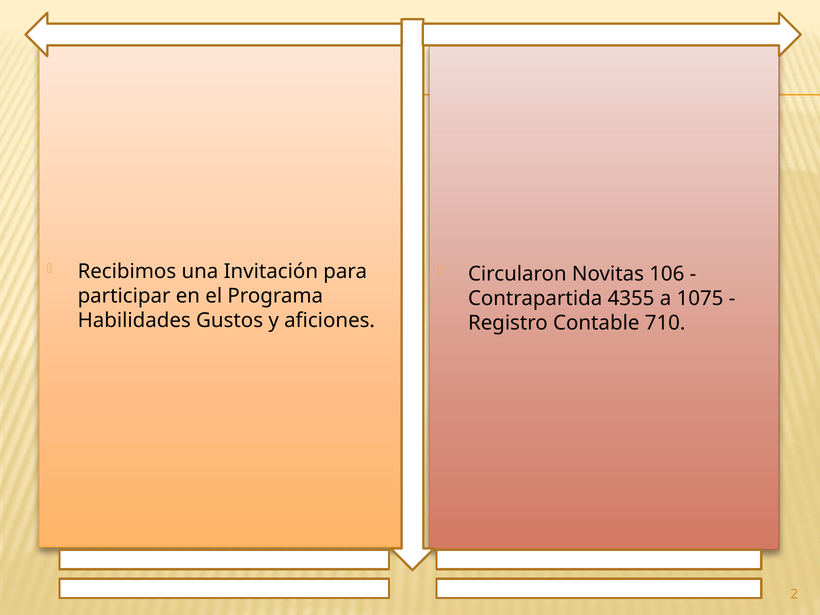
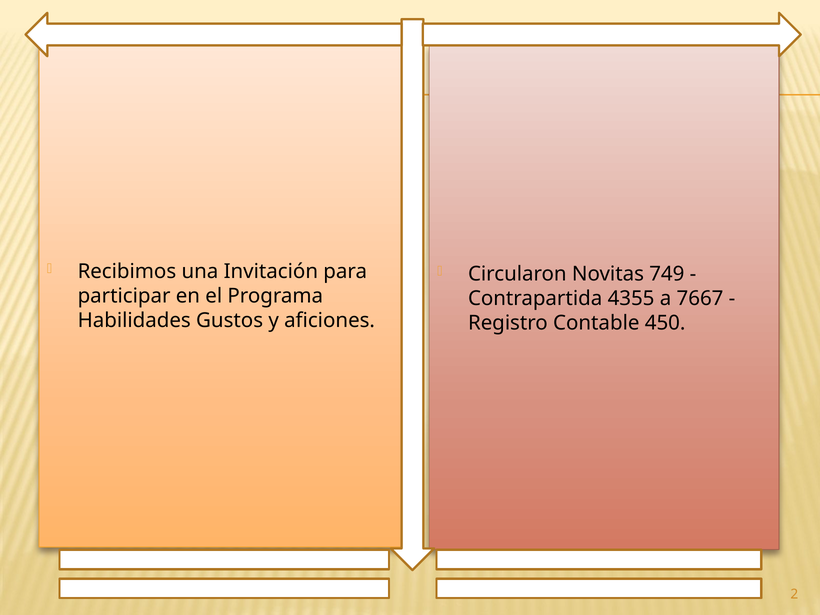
106: 106 -> 749
1075: 1075 -> 7667
710: 710 -> 450
